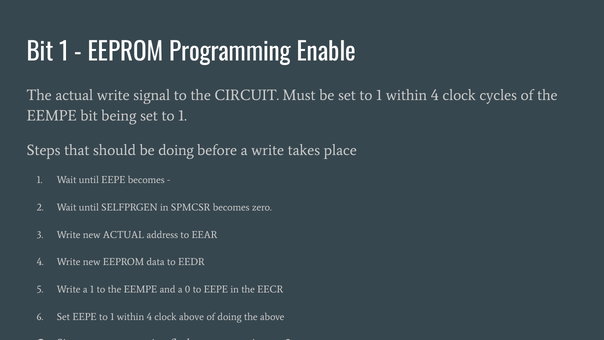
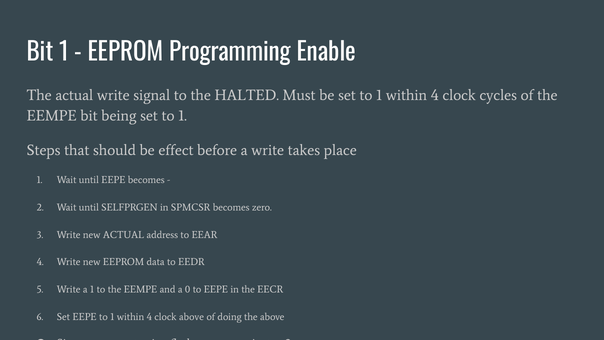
CIRCUIT: CIRCUIT -> HALTED
be doing: doing -> effect
